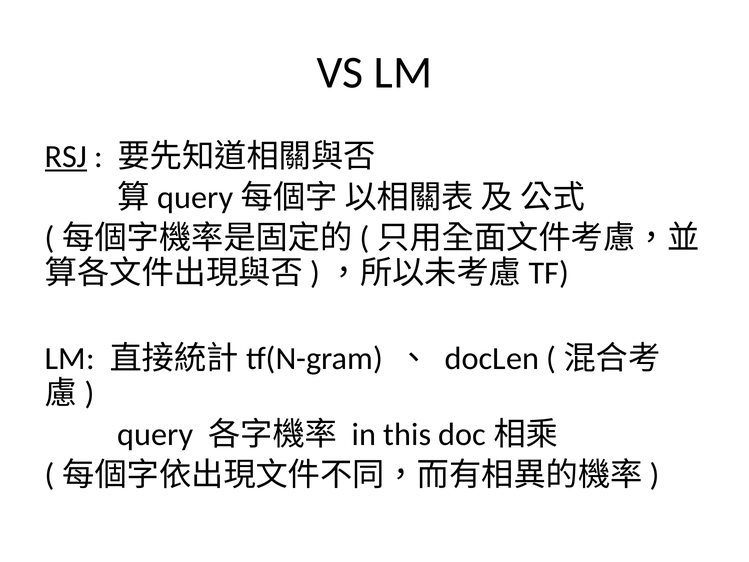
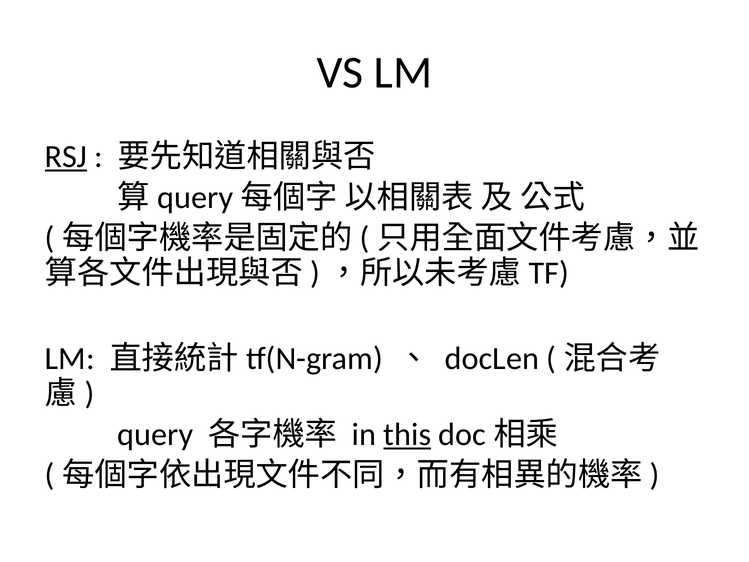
this underline: none -> present
